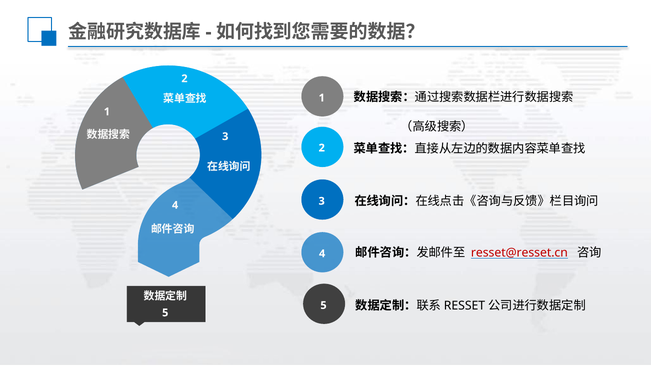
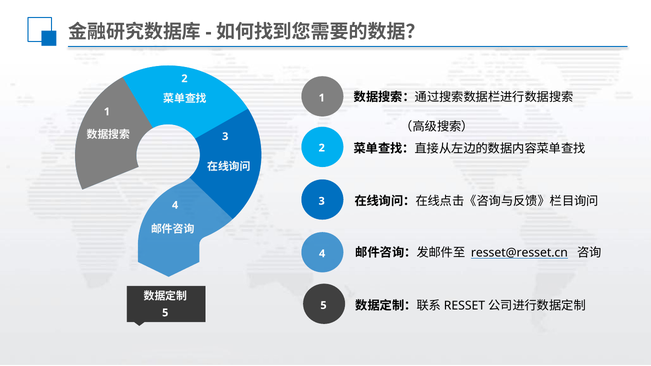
resset@resset.cn colour: red -> black
